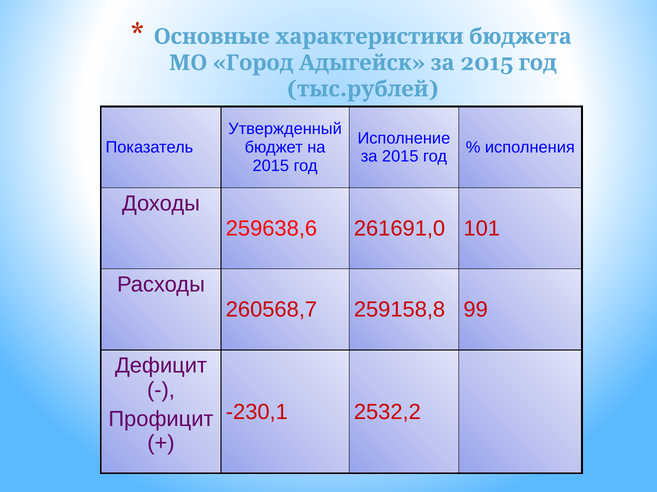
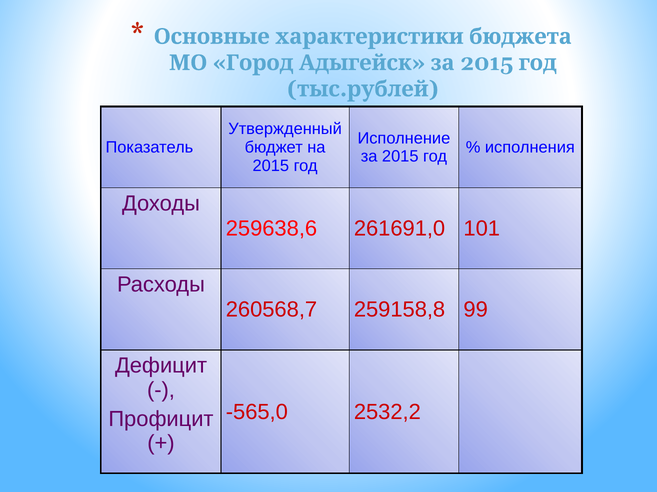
-230,1: -230,1 -> -565,0
